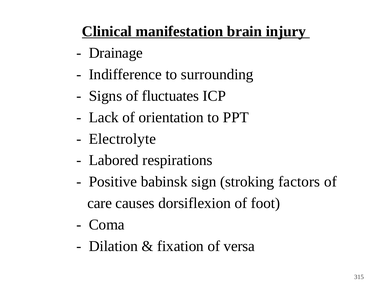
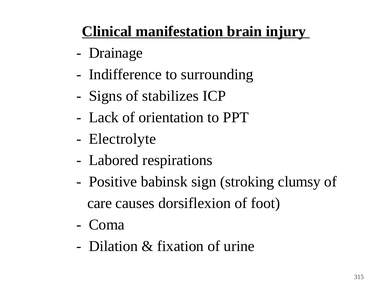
fluctuates: fluctuates -> stabilizes
factors: factors -> clumsy
versa: versa -> urine
